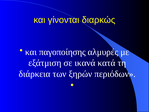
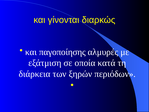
ικανά: ικανά -> οποία
